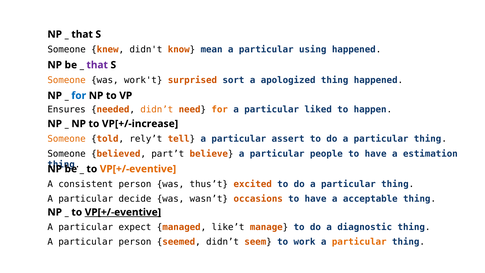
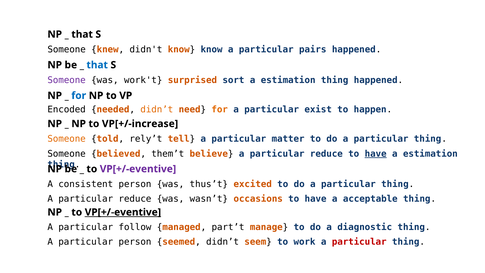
know mean: mean -> know
using: using -> pairs
that at (97, 65) colour: purple -> blue
Someone at (67, 80) colour: orange -> purple
apologized at (288, 80): apologized -> estimation
Ensures: Ensures -> Encoded
liked: liked -> exist
assert: assert -> matter
part’t: part’t -> them’t
believe a particular people: people -> reduce
have at (376, 154) underline: none -> present
VP[+/-eventive at (138, 169) colour: orange -> purple
decide at (135, 199): decide -> reduce
expect: expect -> follow
like’t: like’t -> part’t
particular at (359, 242) colour: orange -> red
